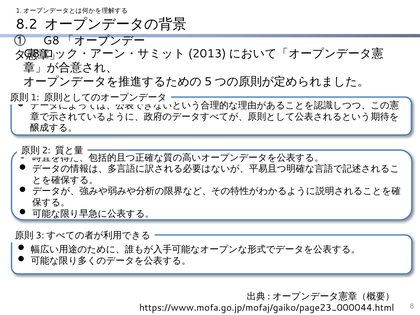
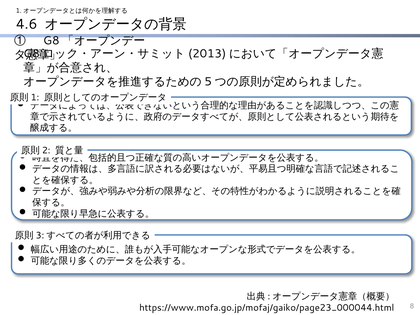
8.2: 8.2 -> 4.6
